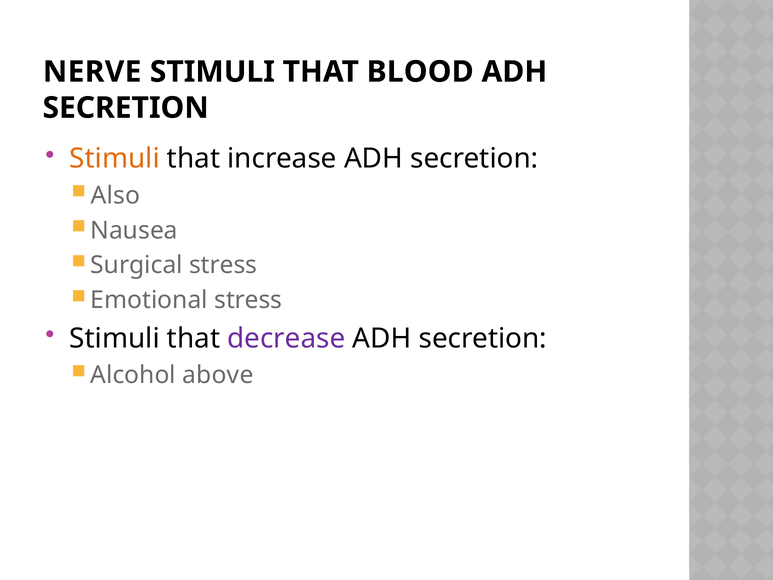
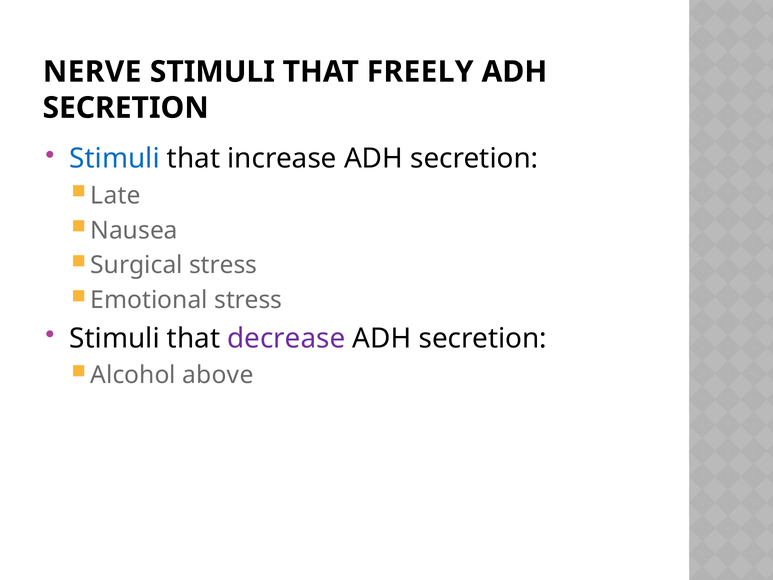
BLOOD: BLOOD -> FREELY
Stimuli at (115, 159) colour: orange -> blue
Also: Also -> Late
